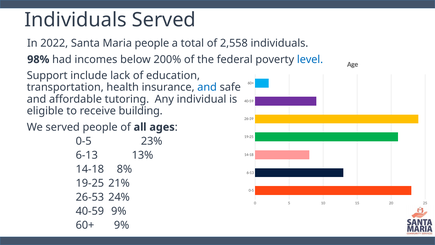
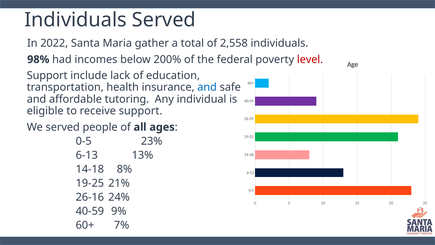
Maria people: people -> gather
level colour: blue -> red
receive building: building -> support
26-53: 26-53 -> 26-16
60+ 9%: 9% -> 7%
